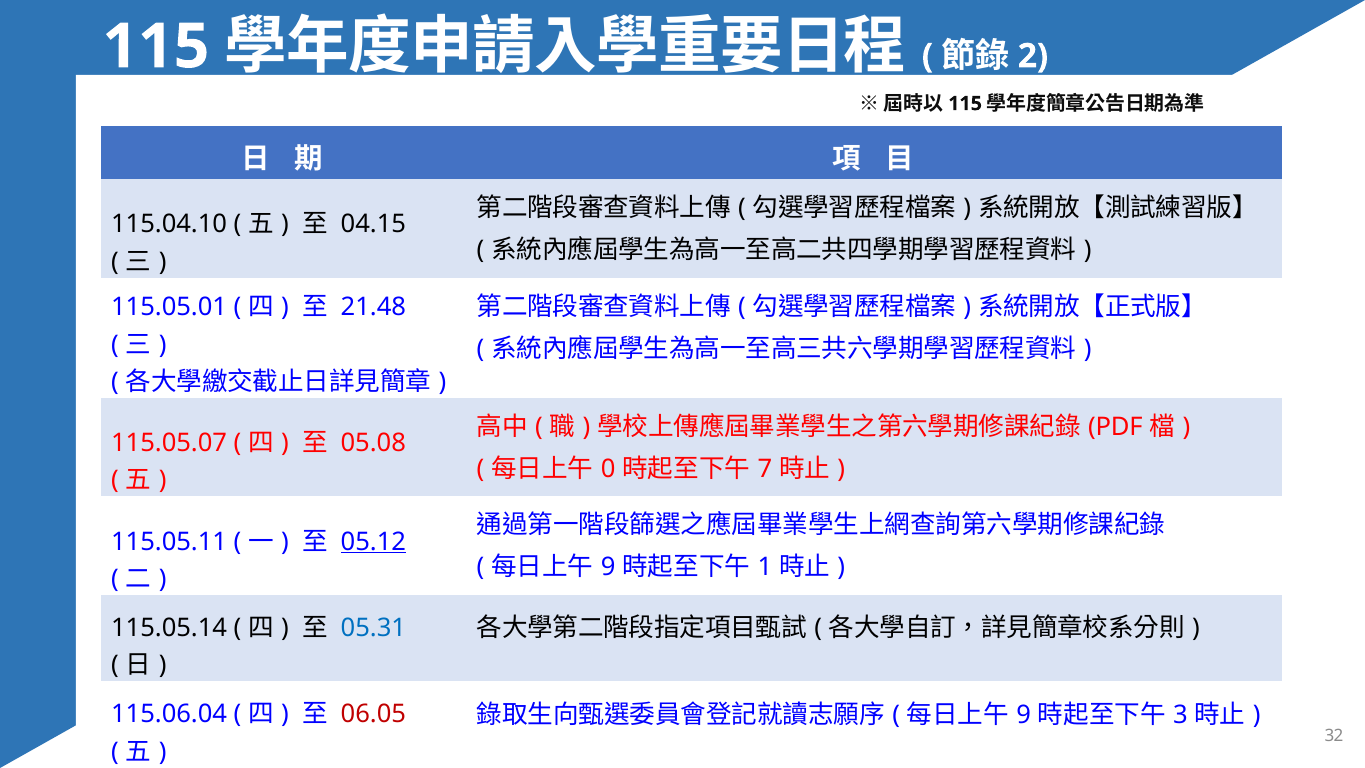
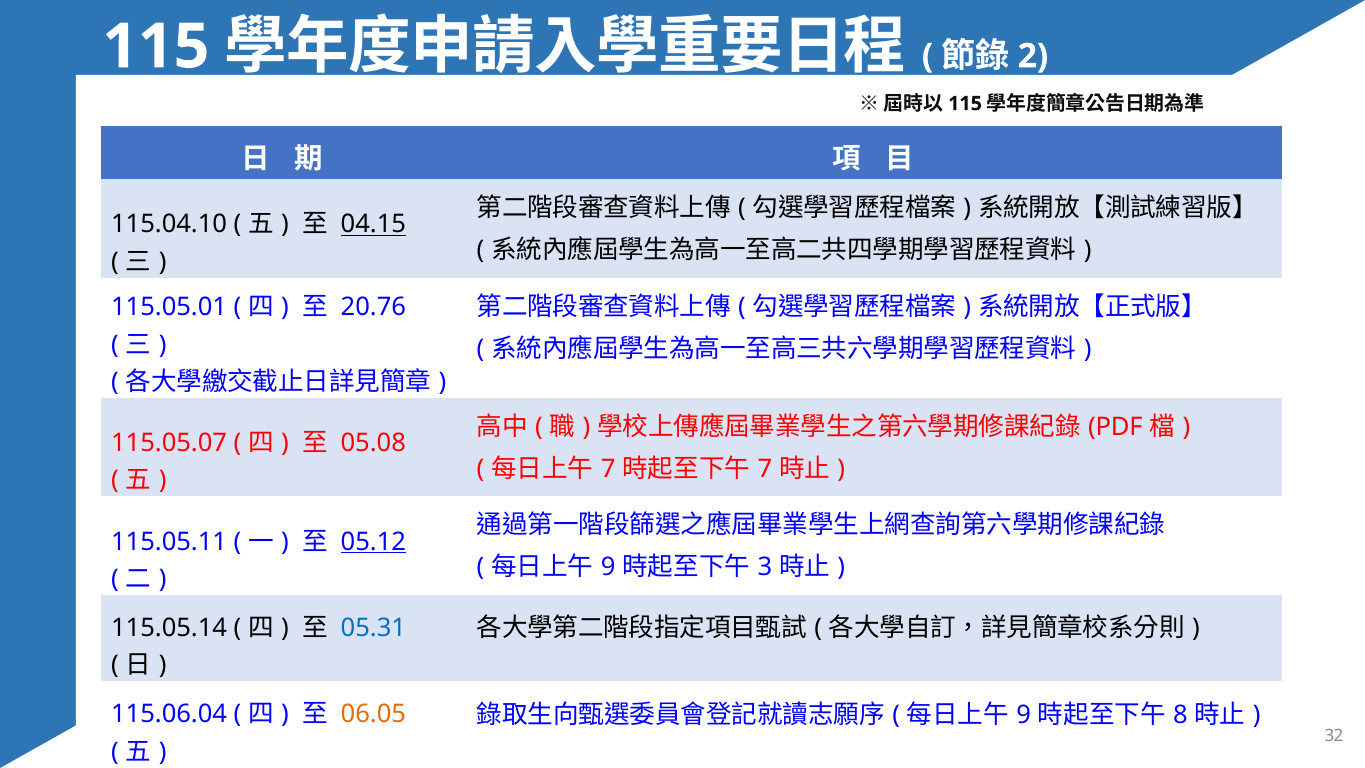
04.15 underline: none -> present
21.48: 21.48 -> 20.76
0 at (608, 469): 0 -> 7
1: 1 -> 3
3: 3 -> 8
06.05 colour: red -> orange
